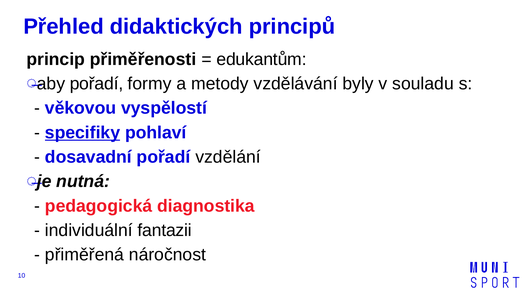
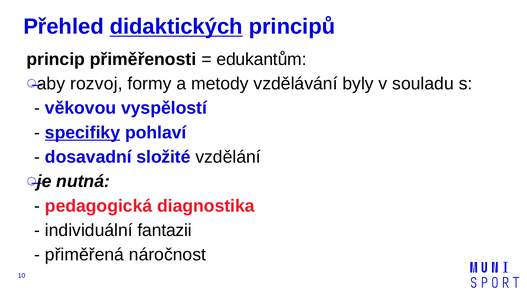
didaktických underline: none -> present
aby pořadí: pořadí -> rozvoj
dosavadní pořadí: pořadí -> složité
